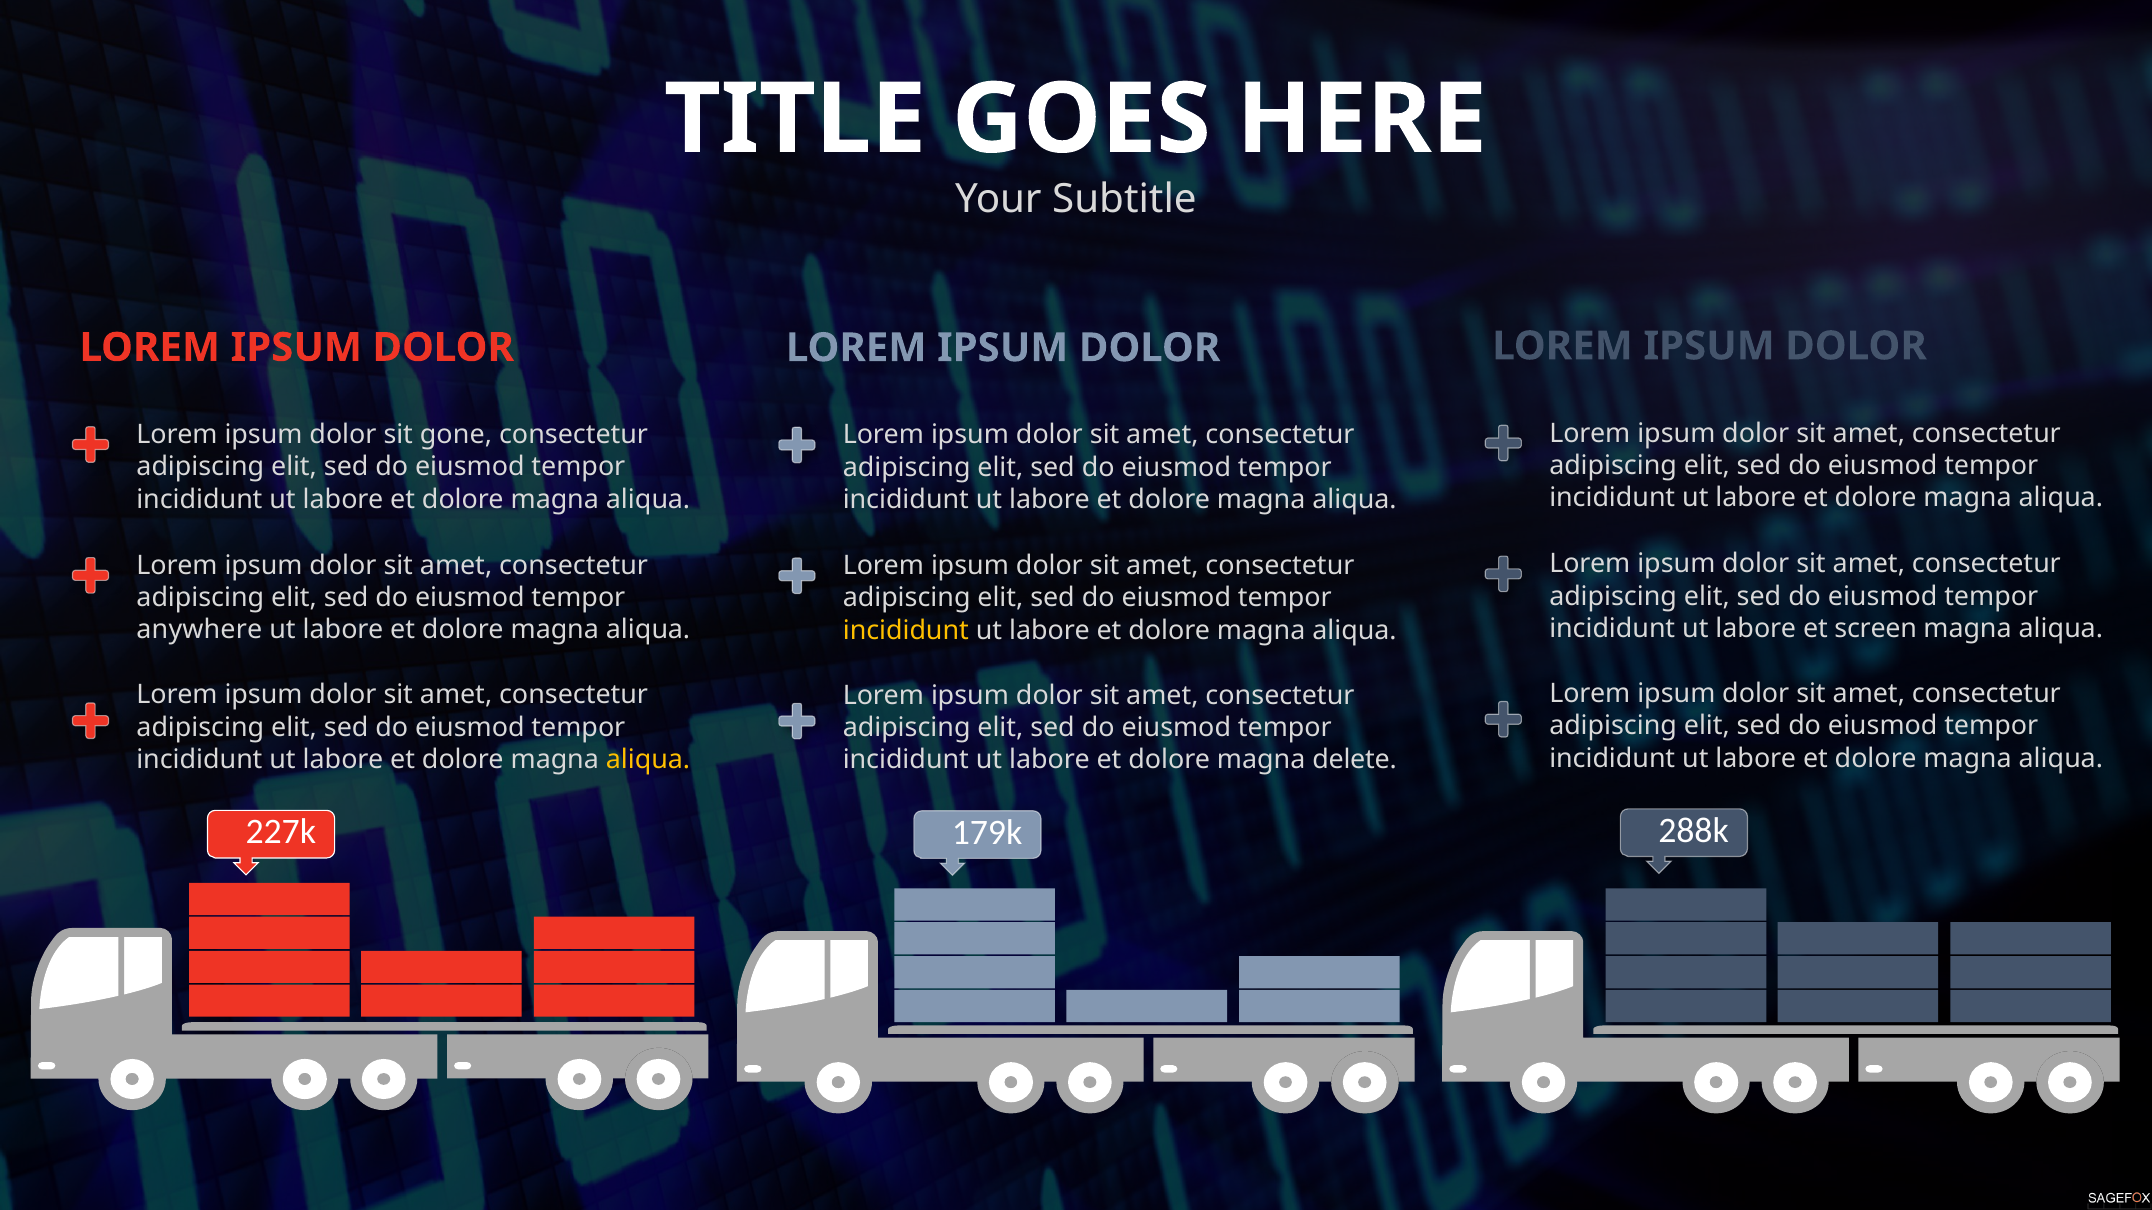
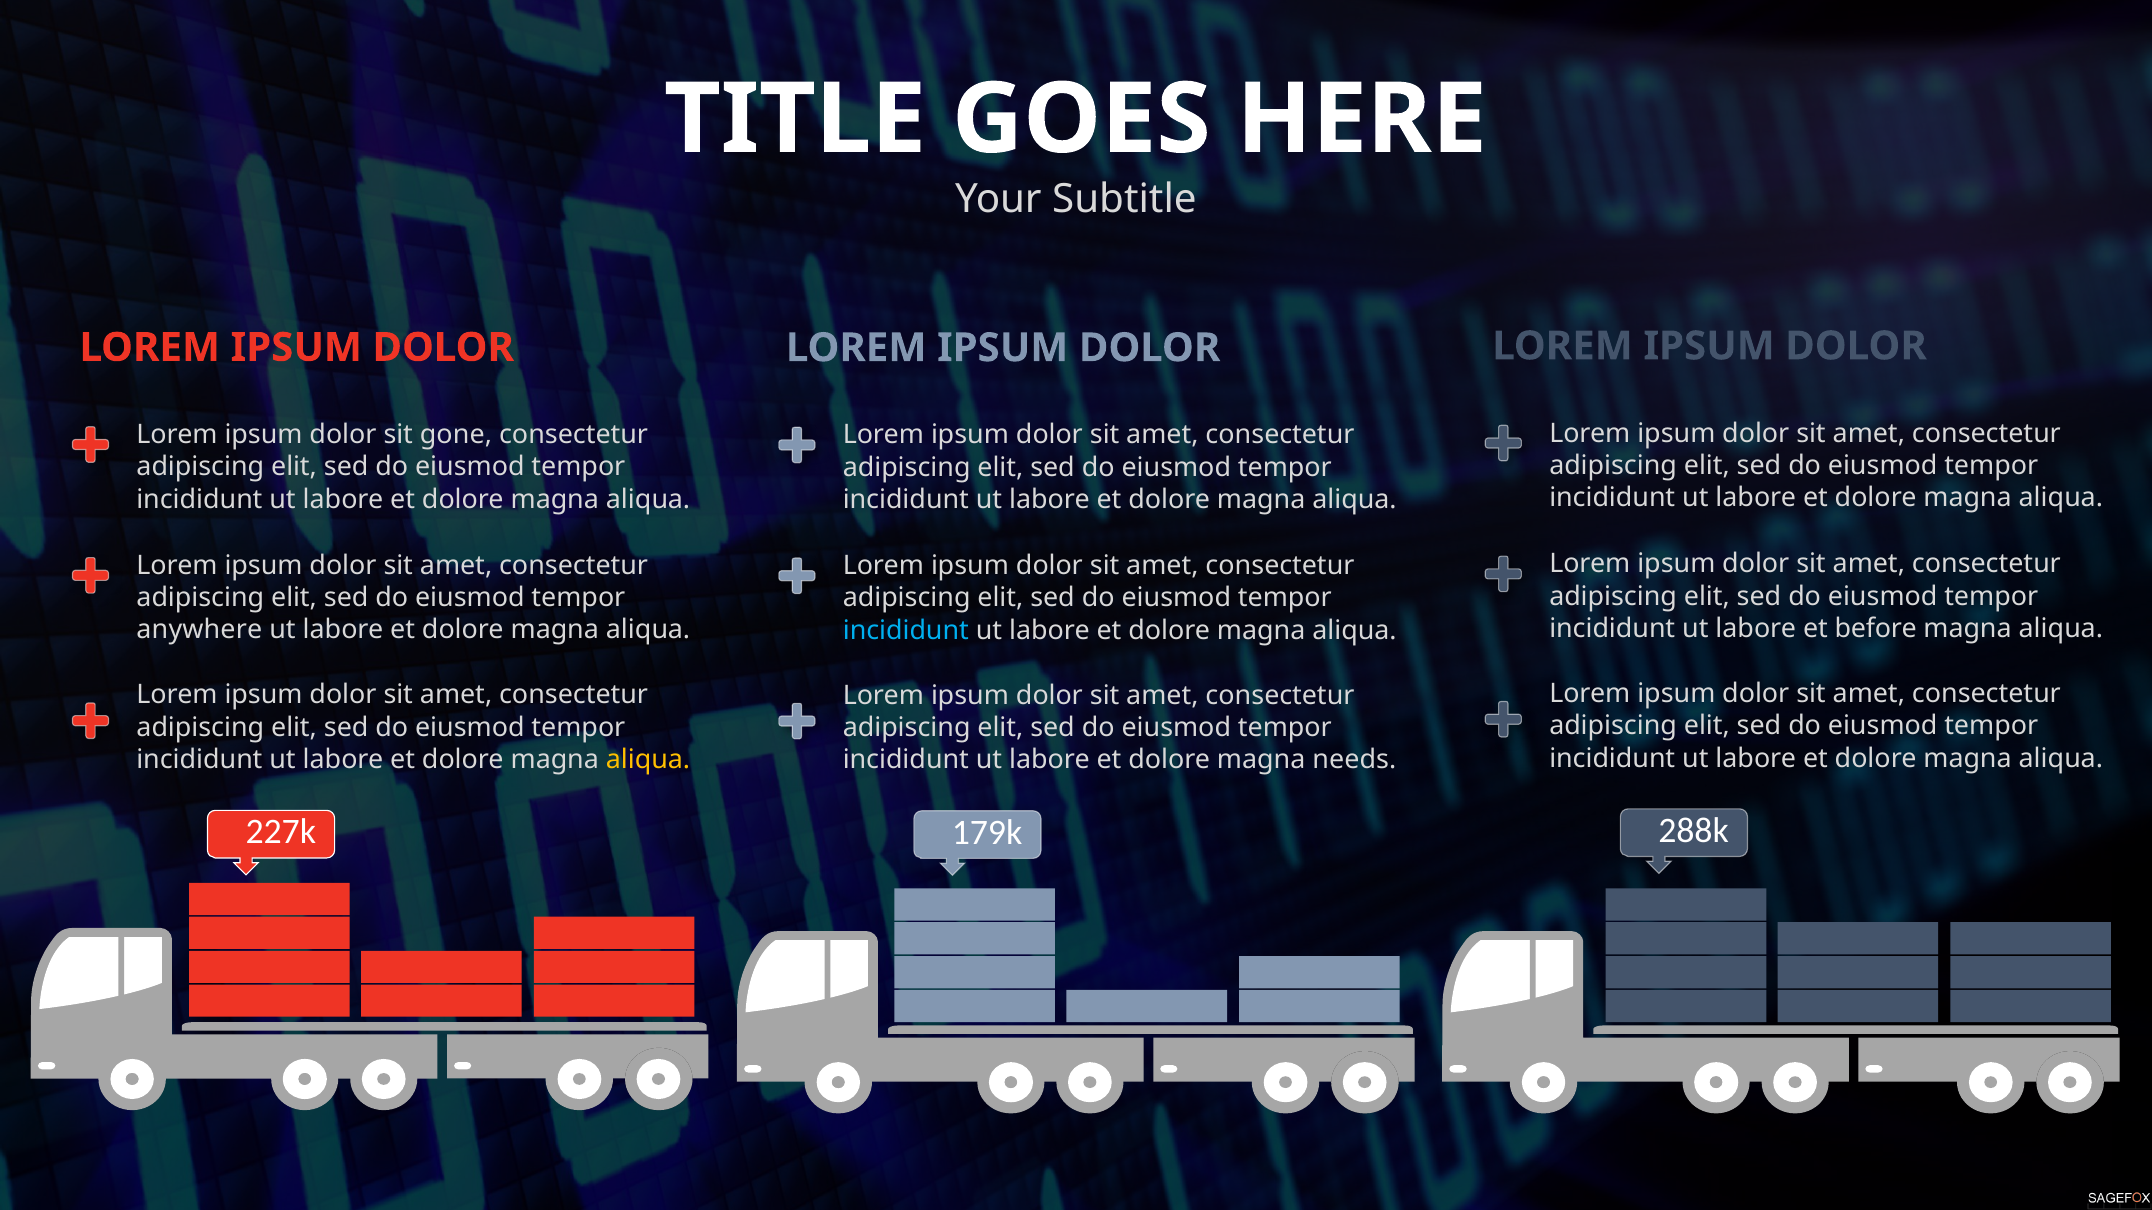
screen: screen -> before
incididunt at (906, 631) colour: yellow -> light blue
delete: delete -> needs
